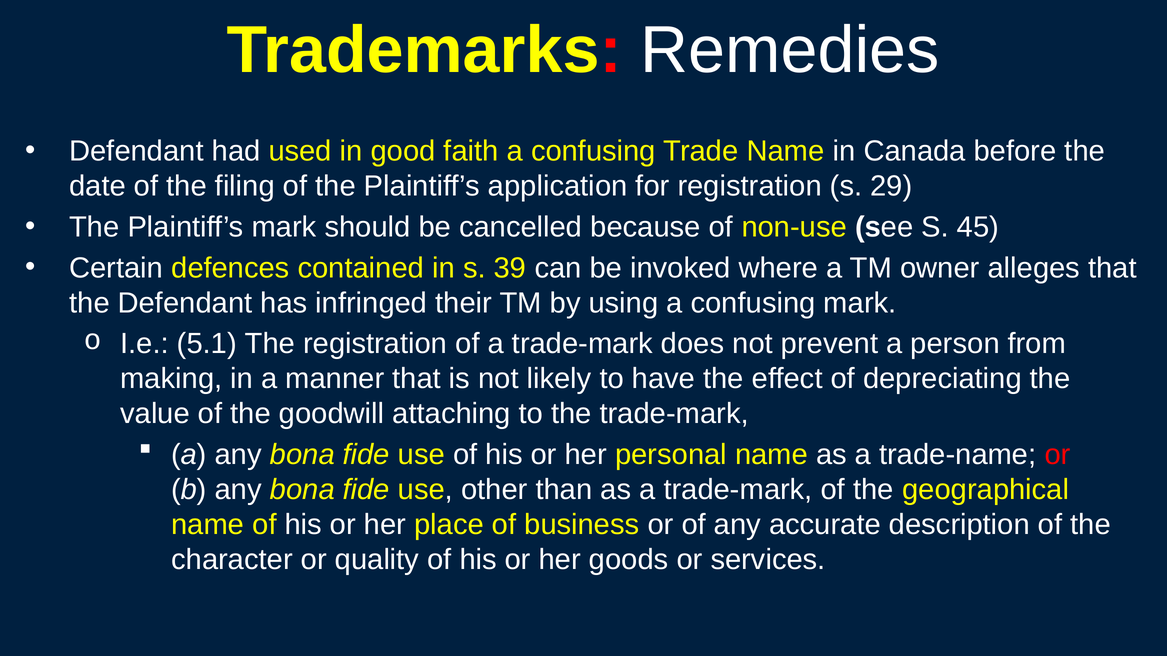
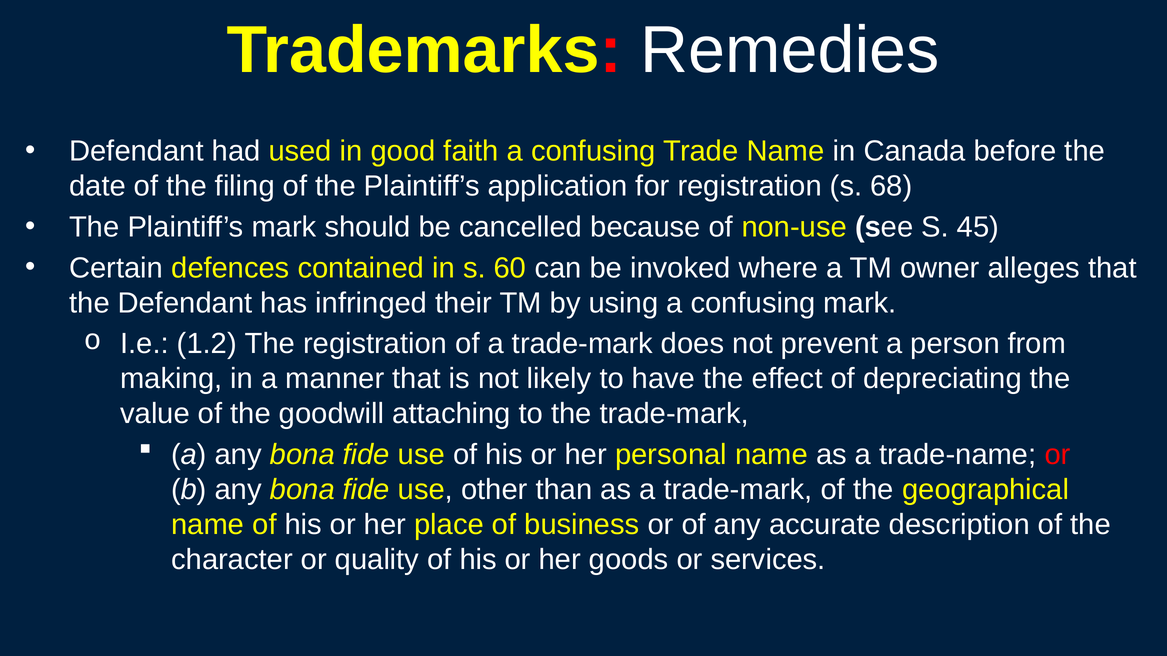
29: 29 -> 68
39: 39 -> 60
5.1: 5.1 -> 1.2
